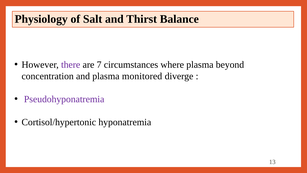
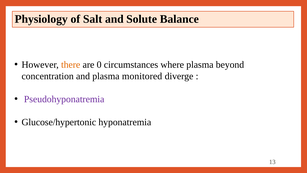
Thirst: Thirst -> Solute
there colour: purple -> orange
7: 7 -> 0
Cortisol/hypertonic: Cortisol/hypertonic -> Glucose/hypertonic
